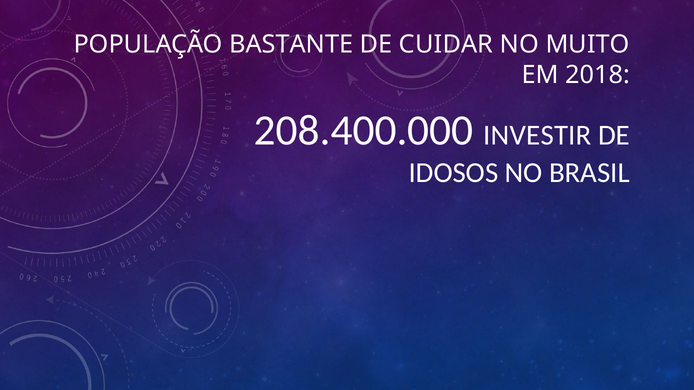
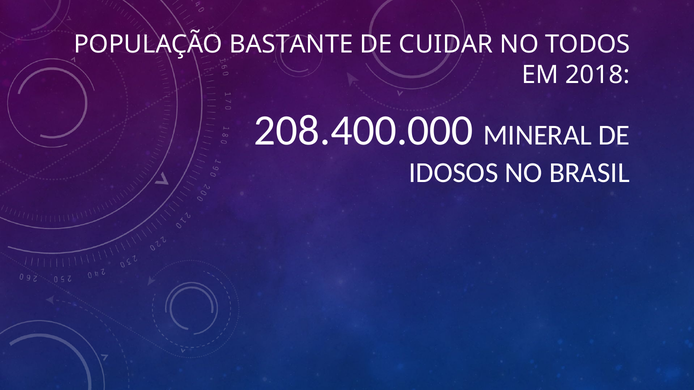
MUITO: MUITO -> TODOS
INVESTIR: INVESTIR -> MINERAL
